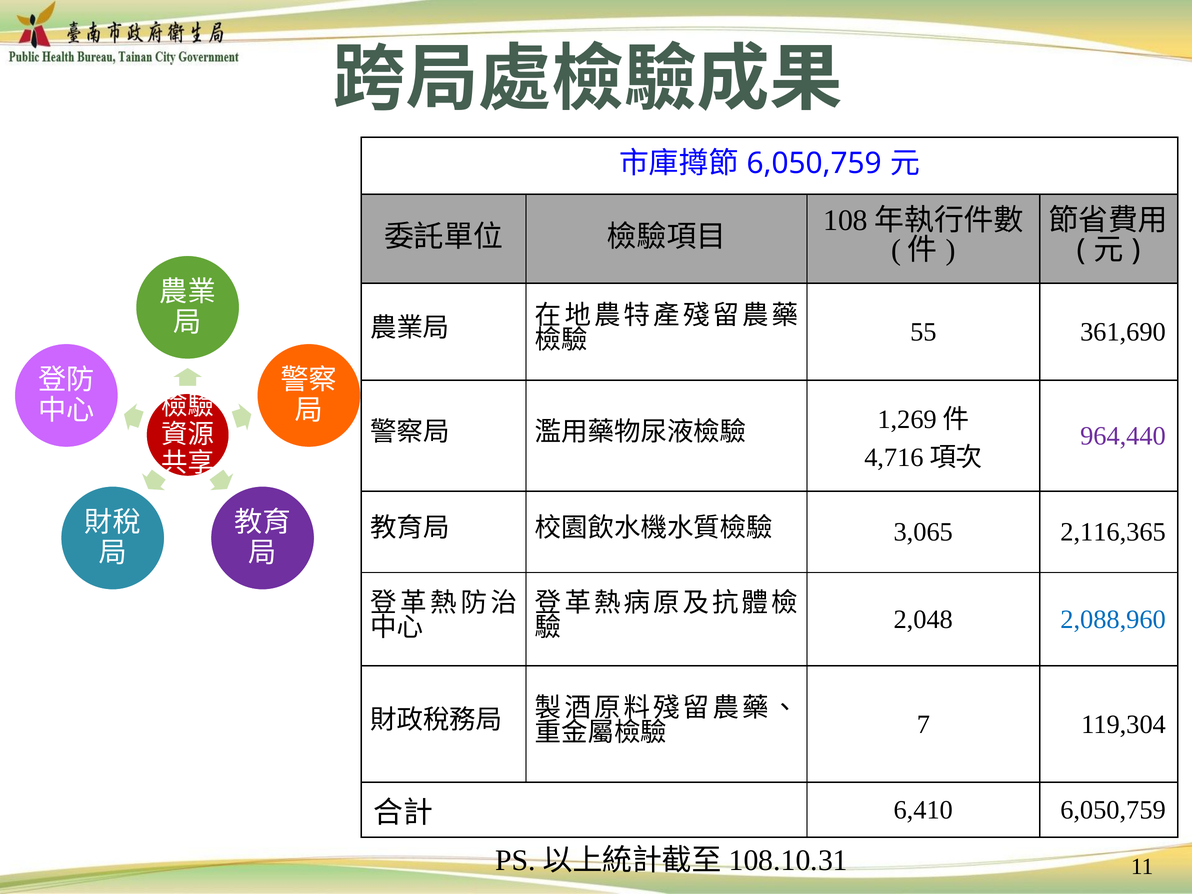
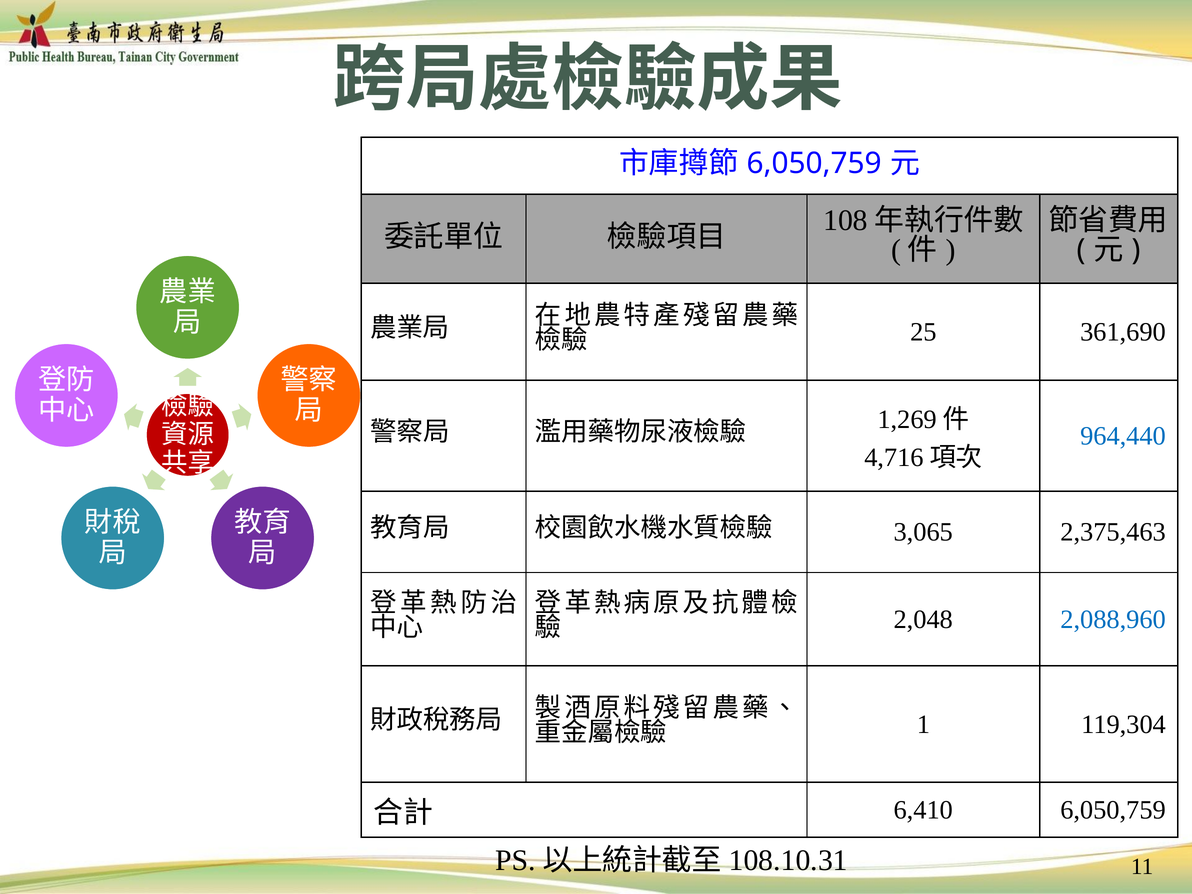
55: 55 -> 25
964,440 colour: purple -> blue
2,116,365: 2,116,365 -> 2,375,463
7: 7 -> 1
